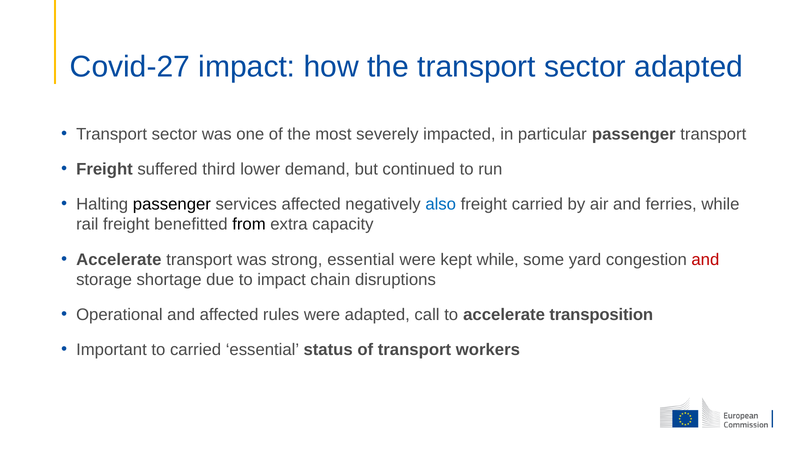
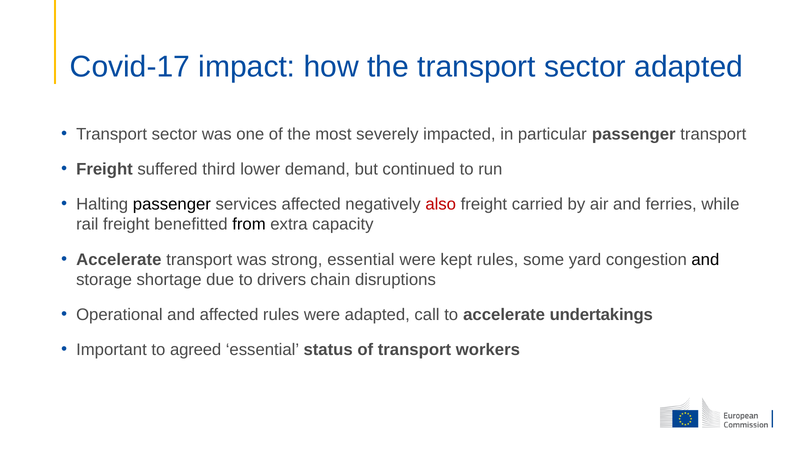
Covid-27: Covid-27 -> Covid-17
also colour: blue -> red
kept while: while -> rules
and at (705, 260) colour: red -> black
to impact: impact -> drivers
transposition: transposition -> undertakings
to carried: carried -> agreed
